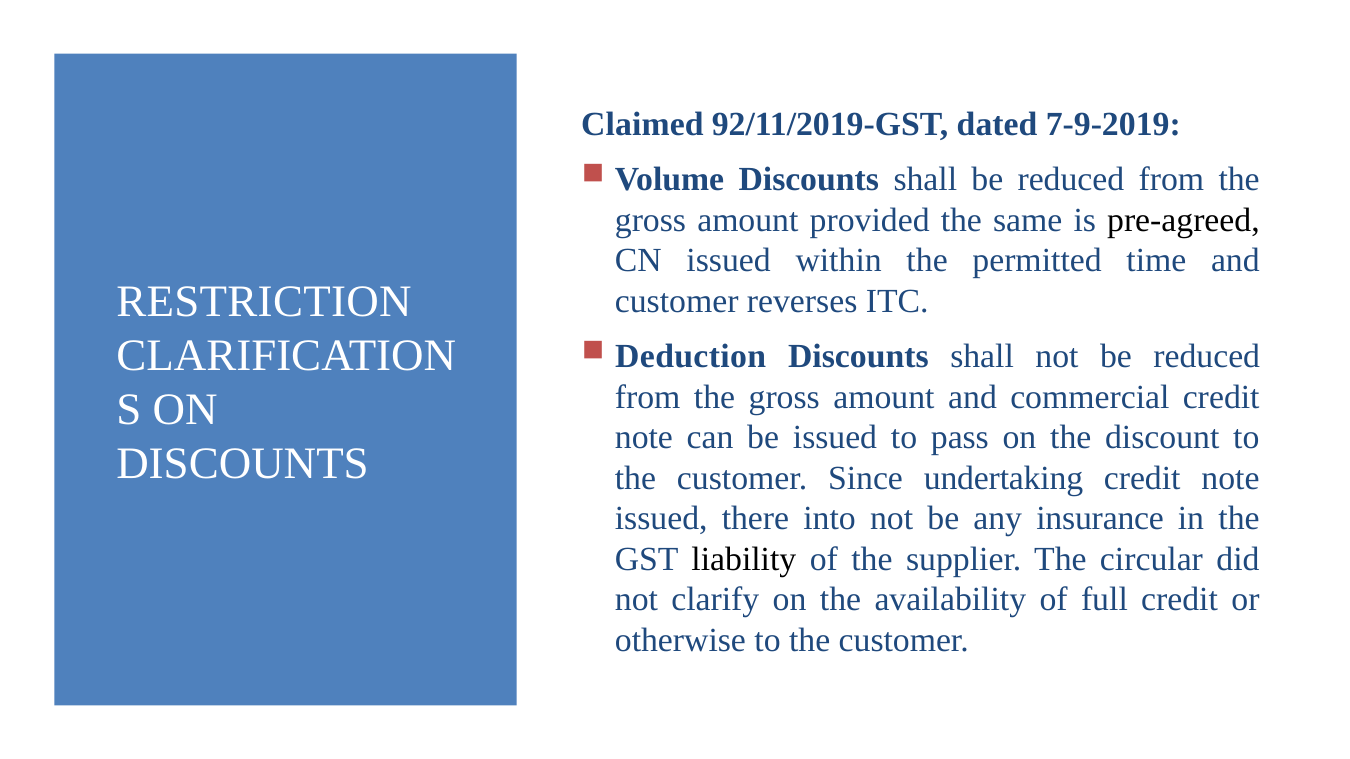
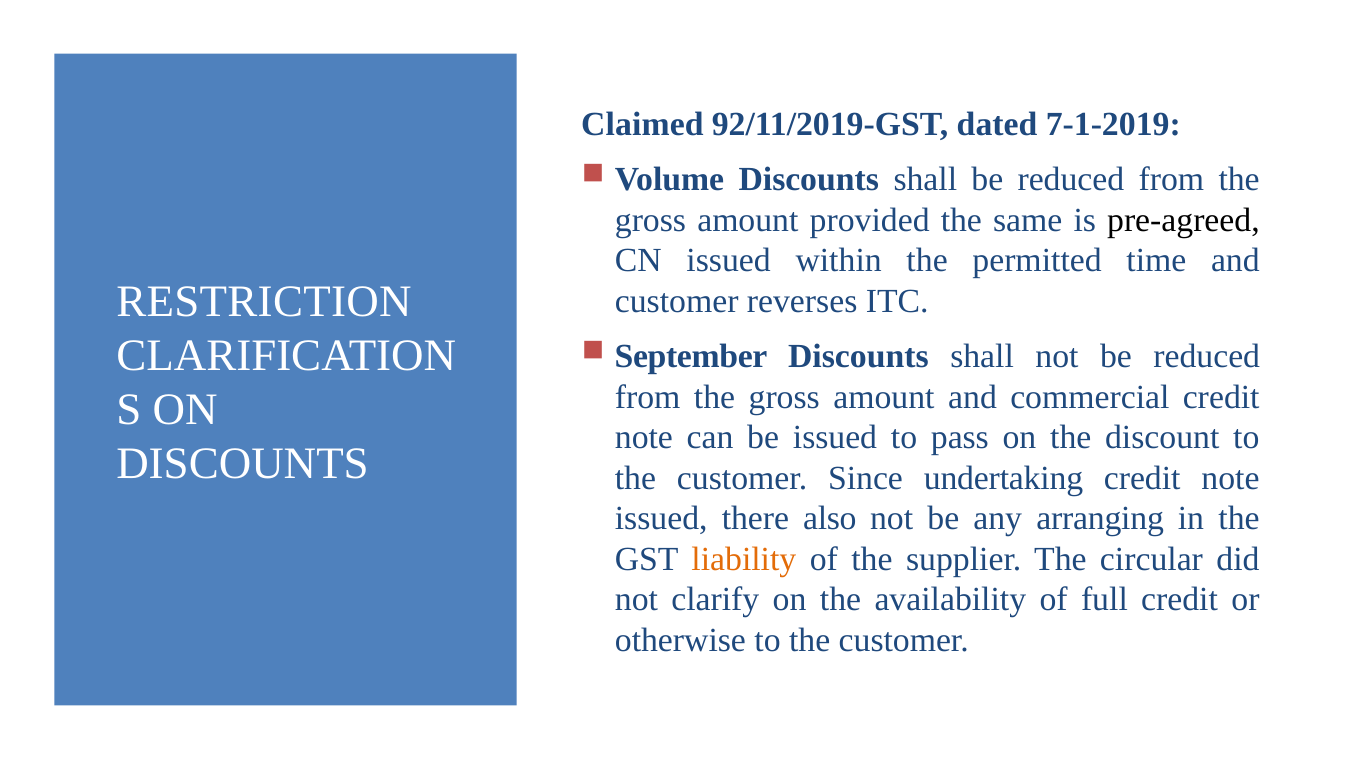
7-9-2019: 7-9-2019 -> 7-1-2019
Deduction: Deduction -> September
into: into -> also
insurance: insurance -> arranging
liability colour: black -> orange
